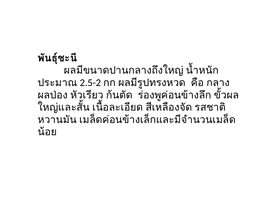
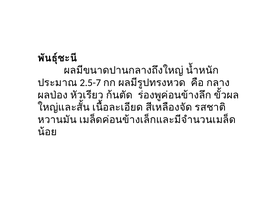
2.5-2: 2.5-2 -> 2.5-7
